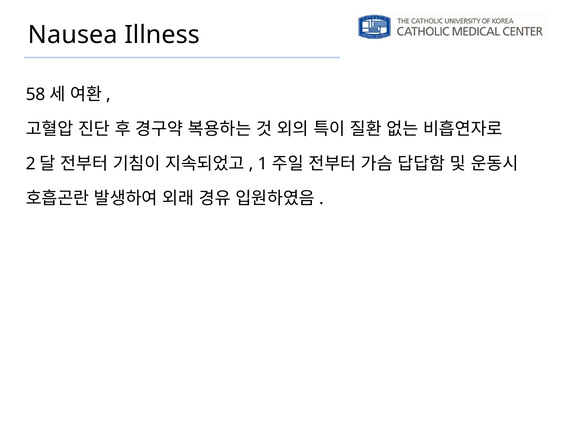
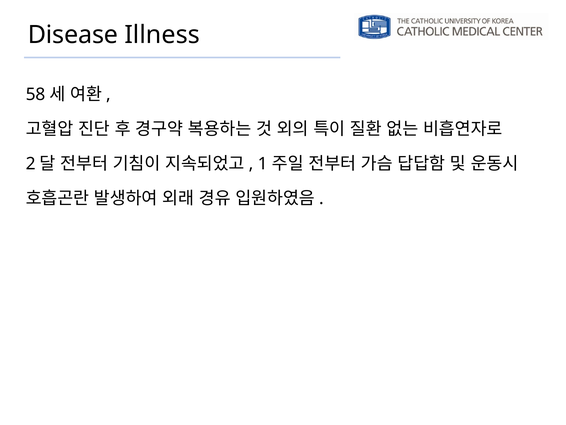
Nausea: Nausea -> Disease
